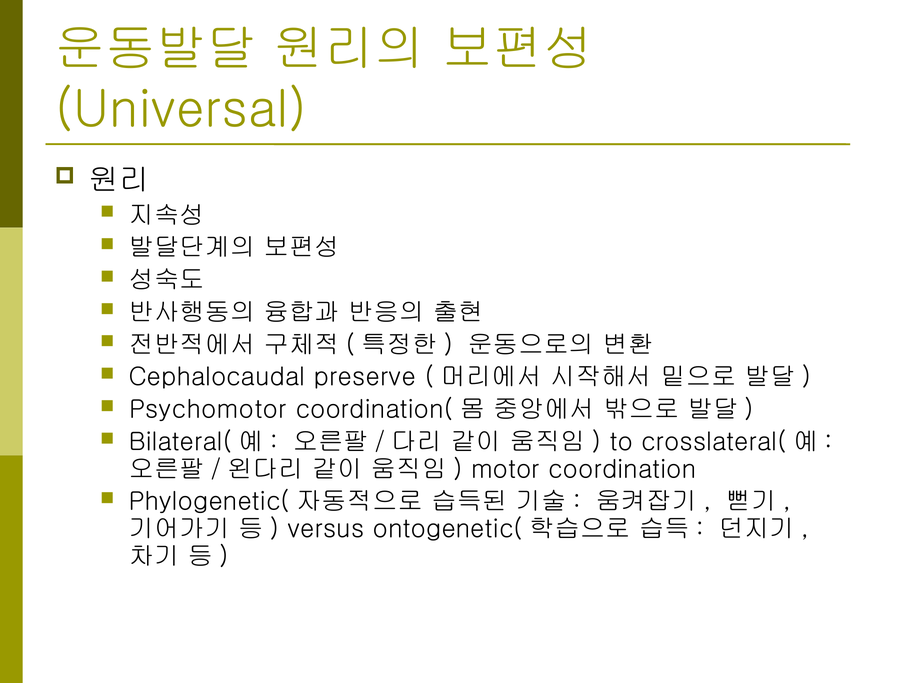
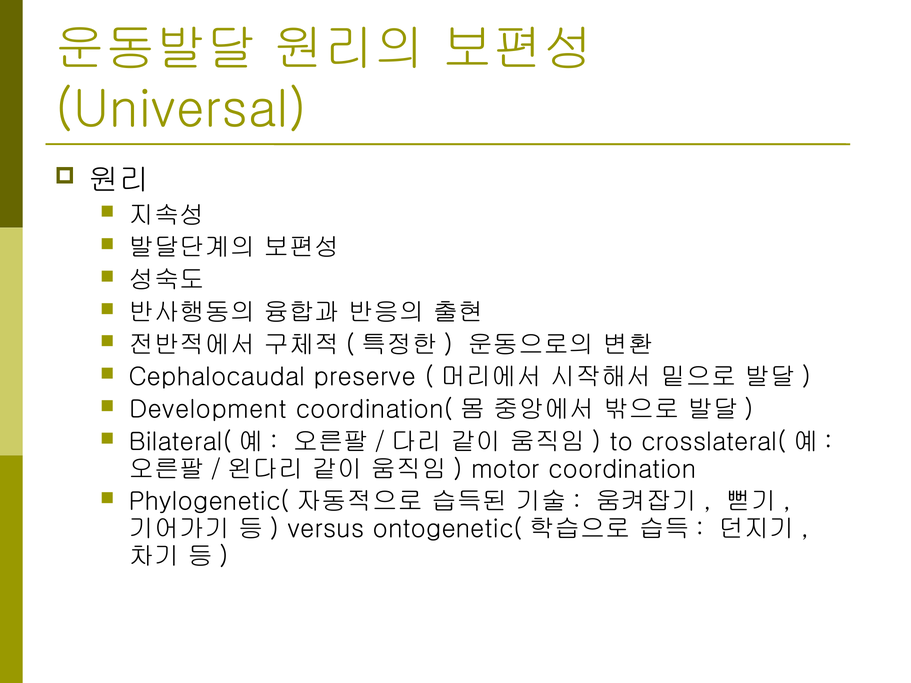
Psychomotor: Psychomotor -> Development
